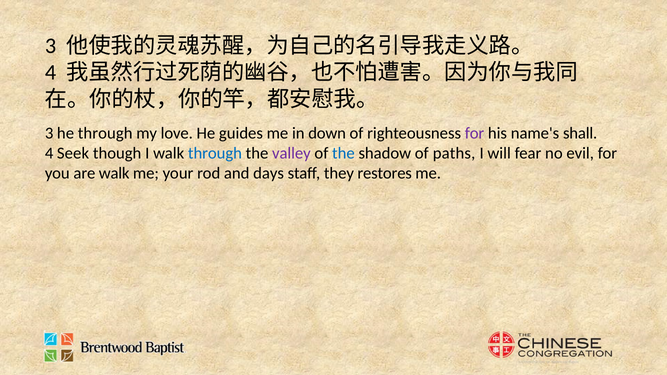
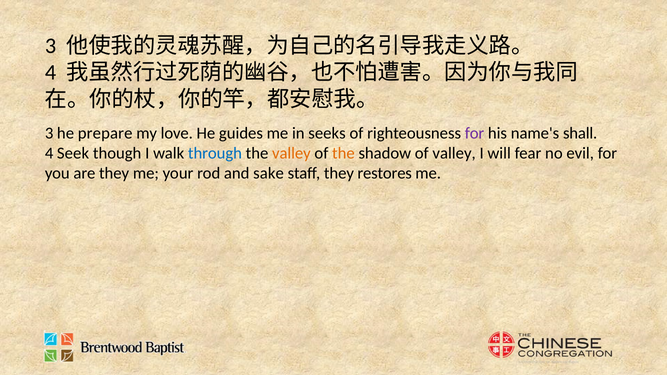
he through: through -> prepare
down: down -> seeks
valley at (291, 153) colour: purple -> orange
the at (343, 153) colour: blue -> orange
of paths: paths -> valley
are walk: walk -> they
days: days -> sake
